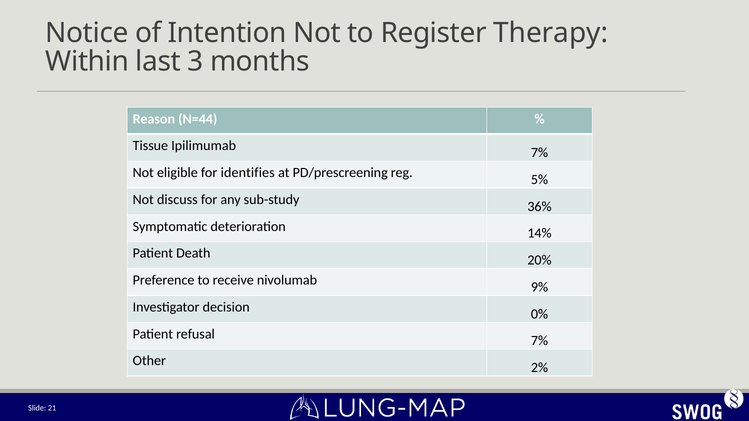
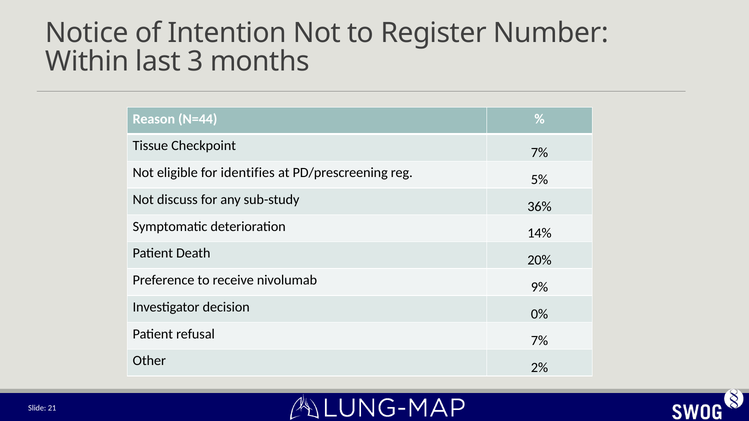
Therapy: Therapy -> Number
Ipilimumab: Ipilimumab -> Checkpoint
